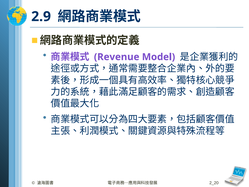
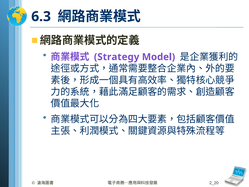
2.9: 2.9 -> 6.3
Revenue: Revenue -> Strategy
